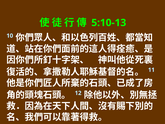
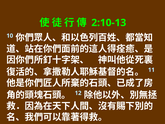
5:10-13: 5:10-13 -> 2:10-13
